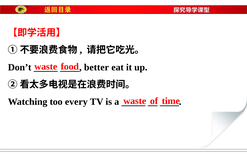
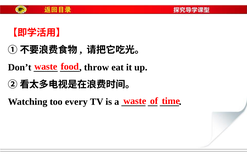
better: better -> throw
